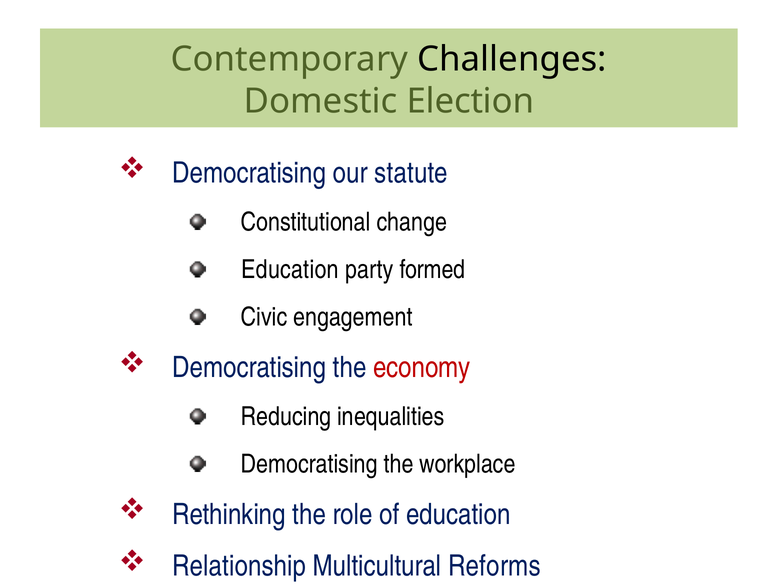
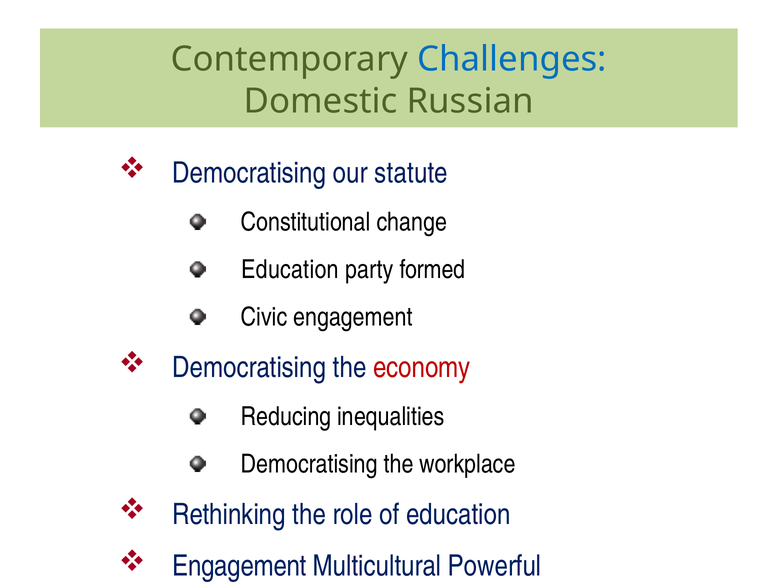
Challenges colour: black -> blue
Election: Election -> Russian
Relationship at (239, 566): Relationship -> Engagement
Reforms: Reforms -> Powerful
